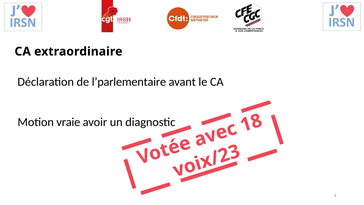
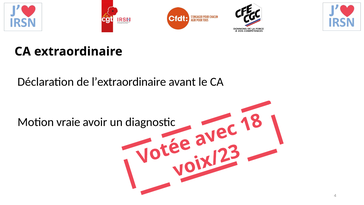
l’parlementaire: l’parlementaire -> l’extraordinaire
